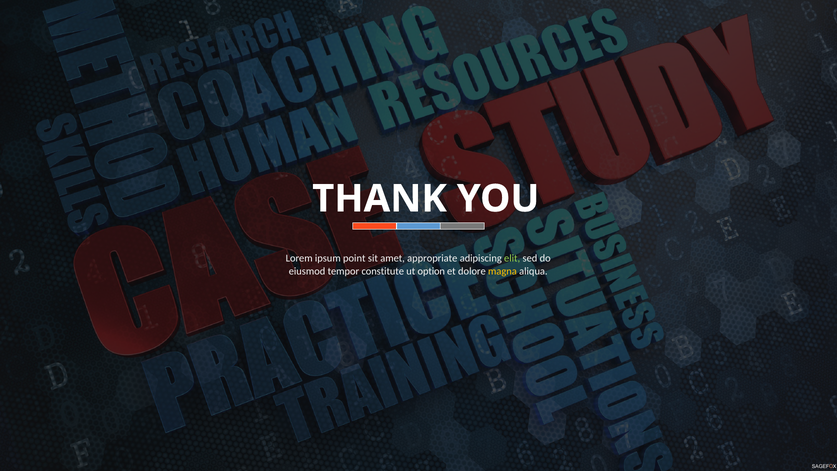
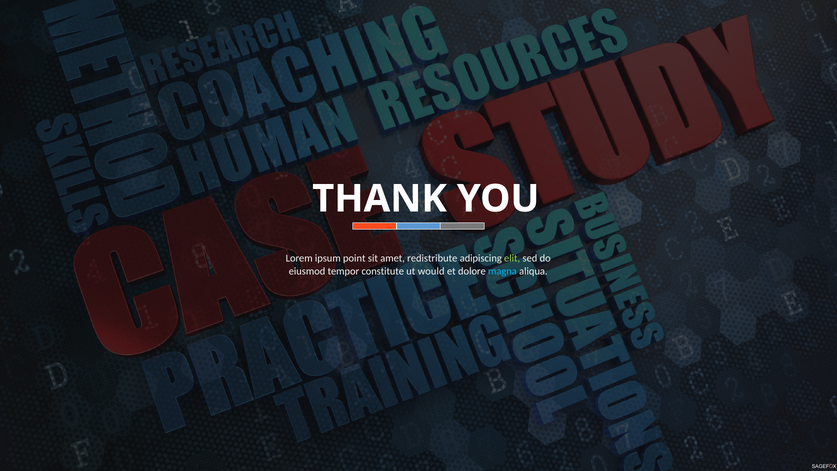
appropriate: appropriate -> redistribute
option: option -> would
magna colour: yellow -> light blue
